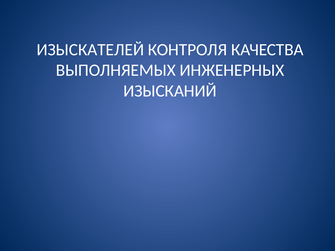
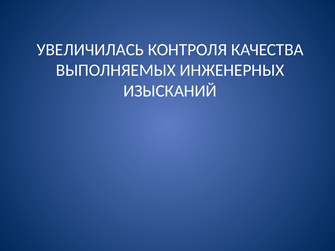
ИЗЫСКАТЕЛЕЙ: ИЗЫСКАТЕЛЕЙ -> УВЕЛИЧИЛАСЬ
